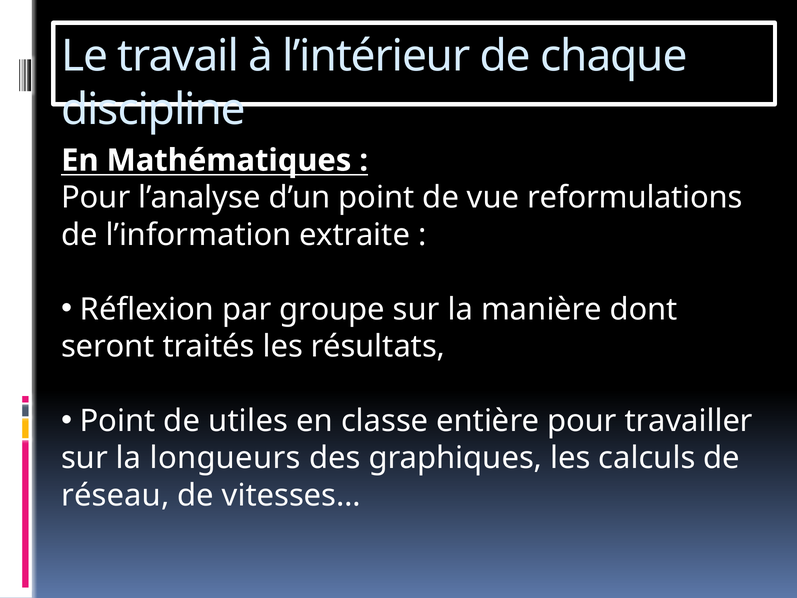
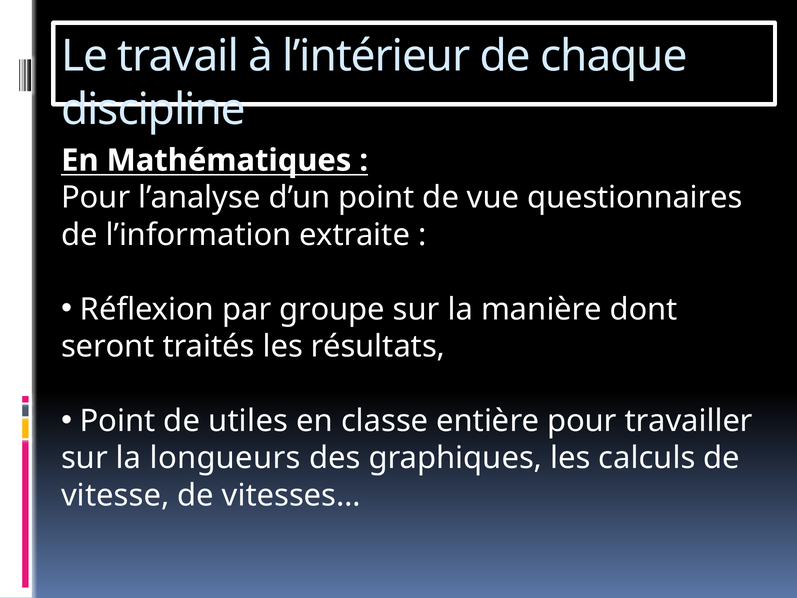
reformulations: reformulations -> questionnaires
réseau: réseau -> vitesse
